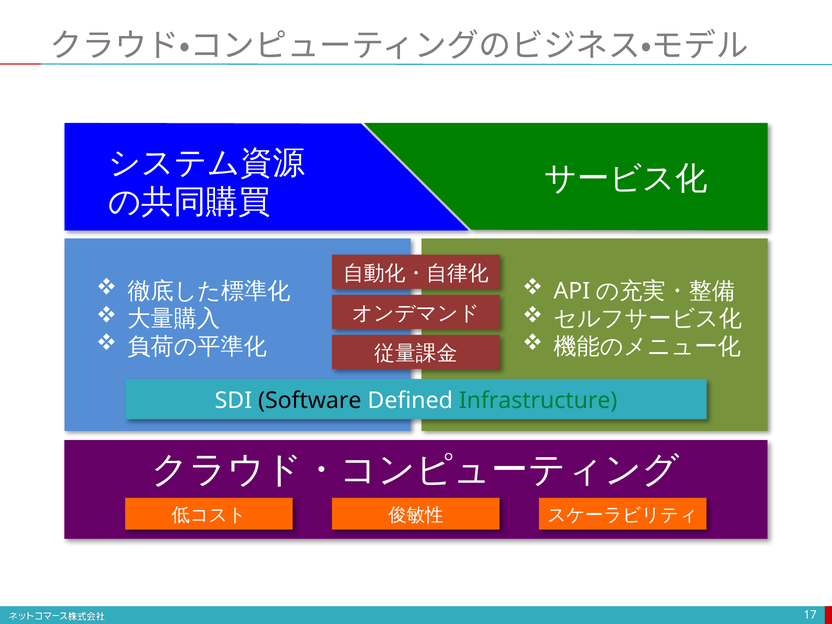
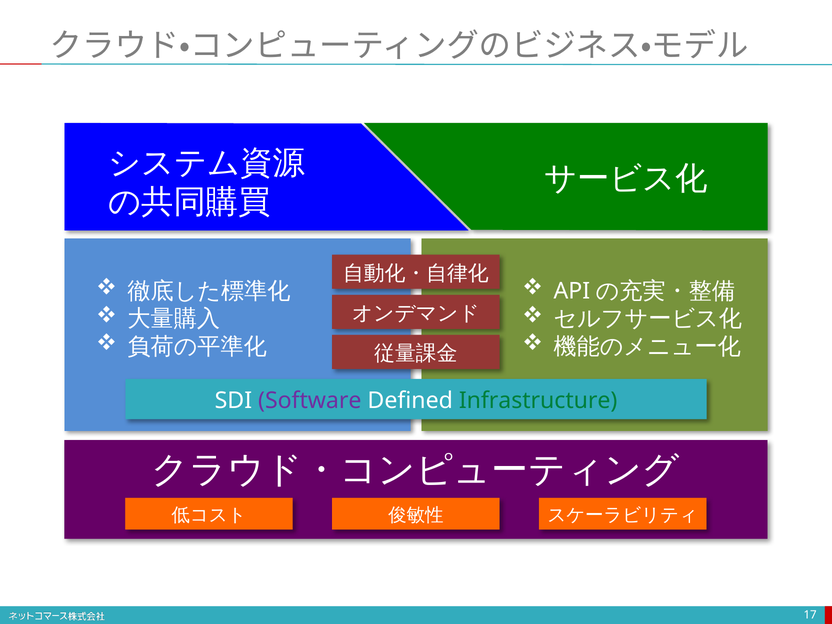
Software colour: black -> purple
